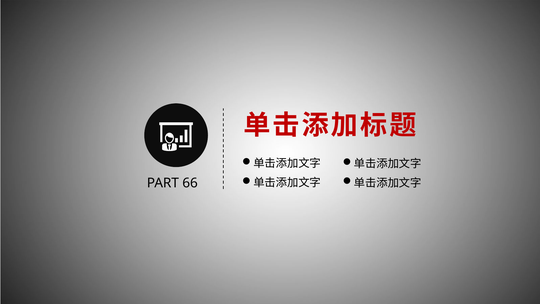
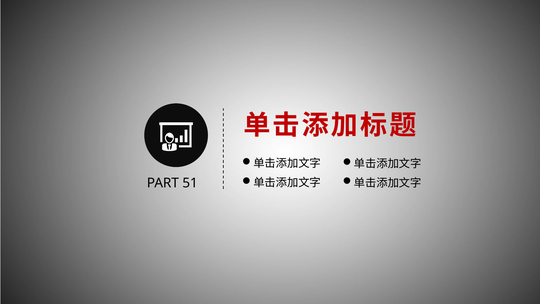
66: 66 -> 51
